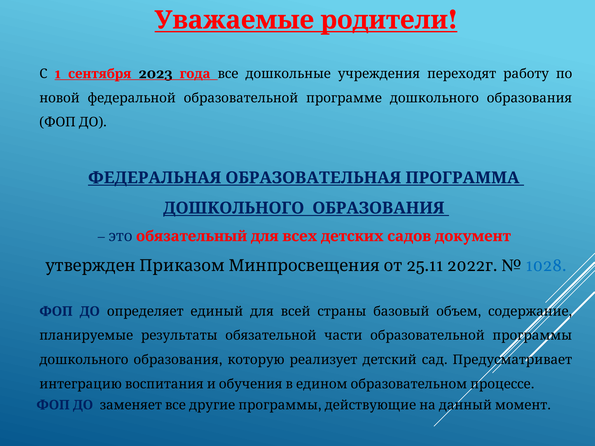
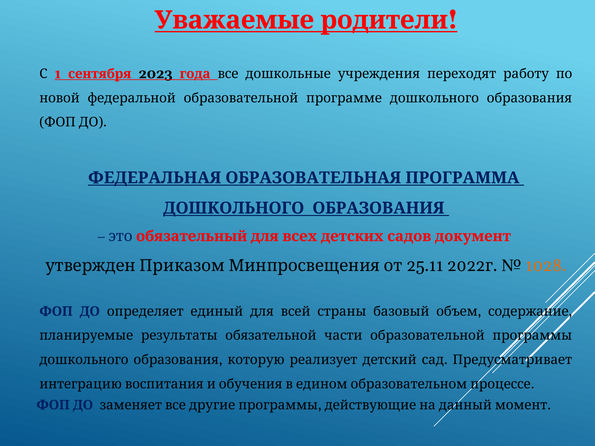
1028 colour: blue -> orange
